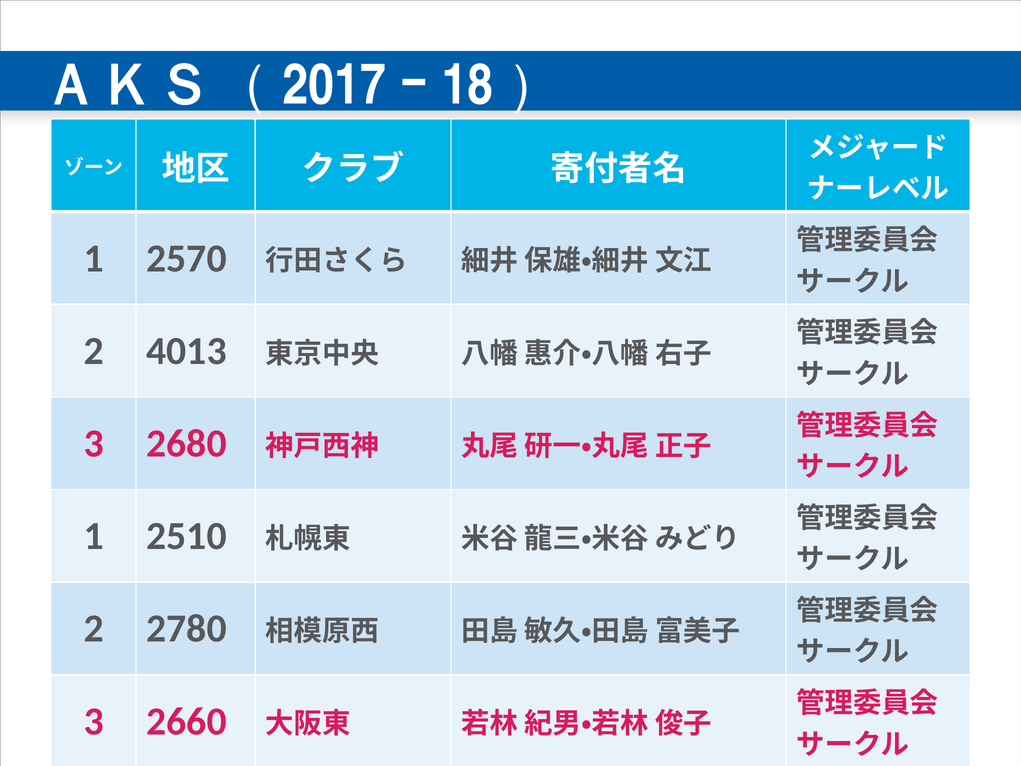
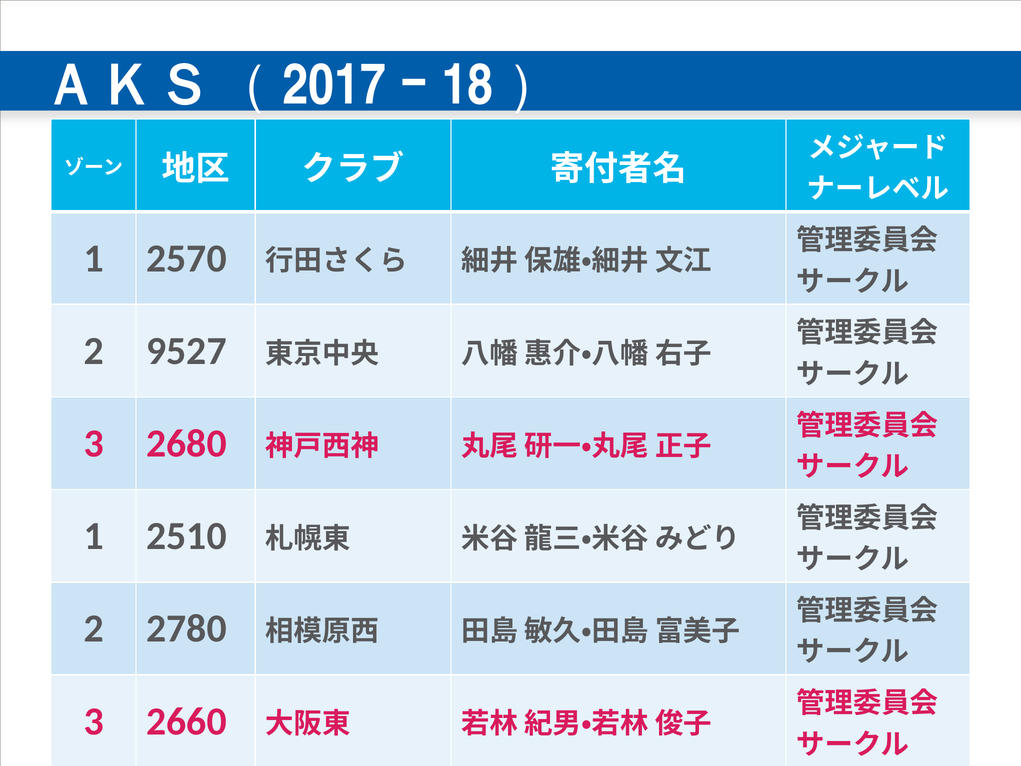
4013: 4013 -> 9527
